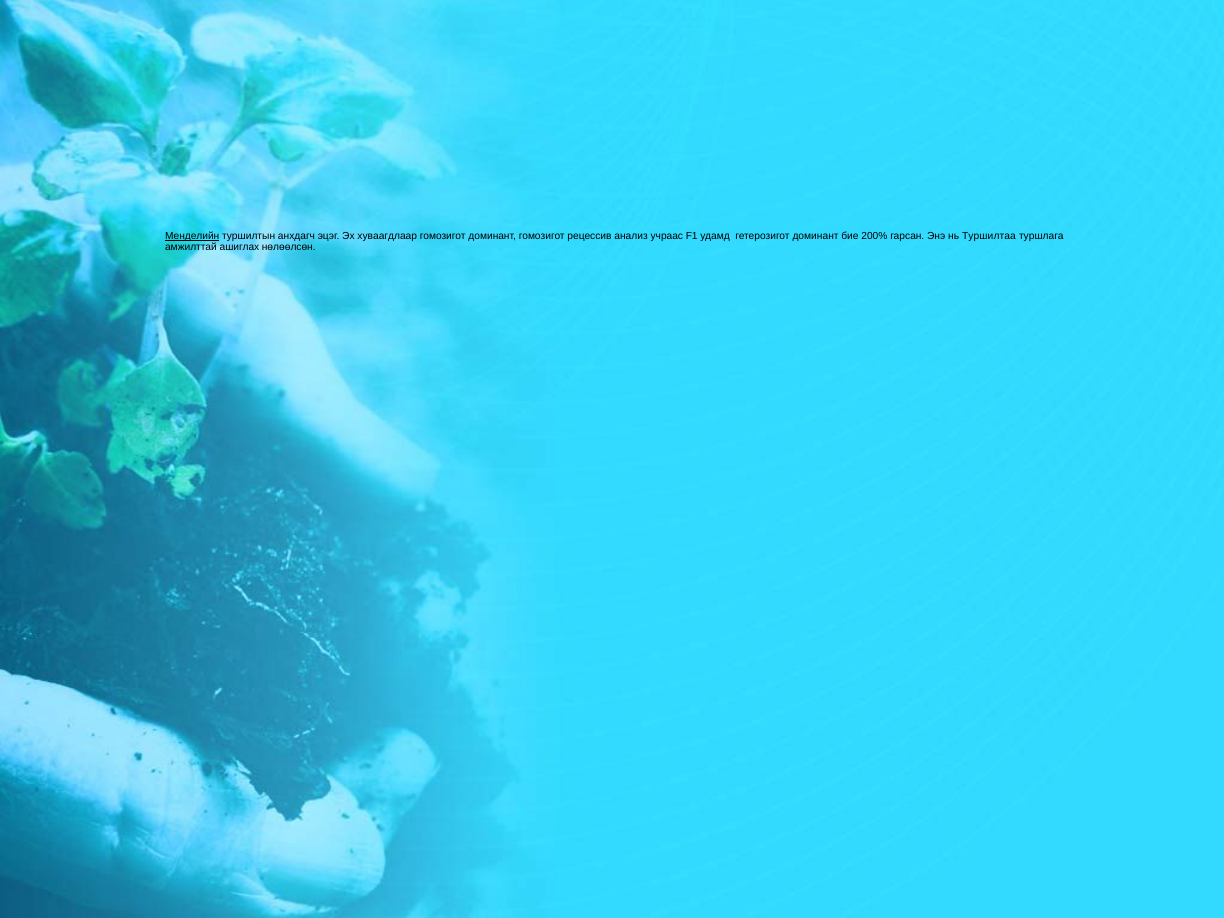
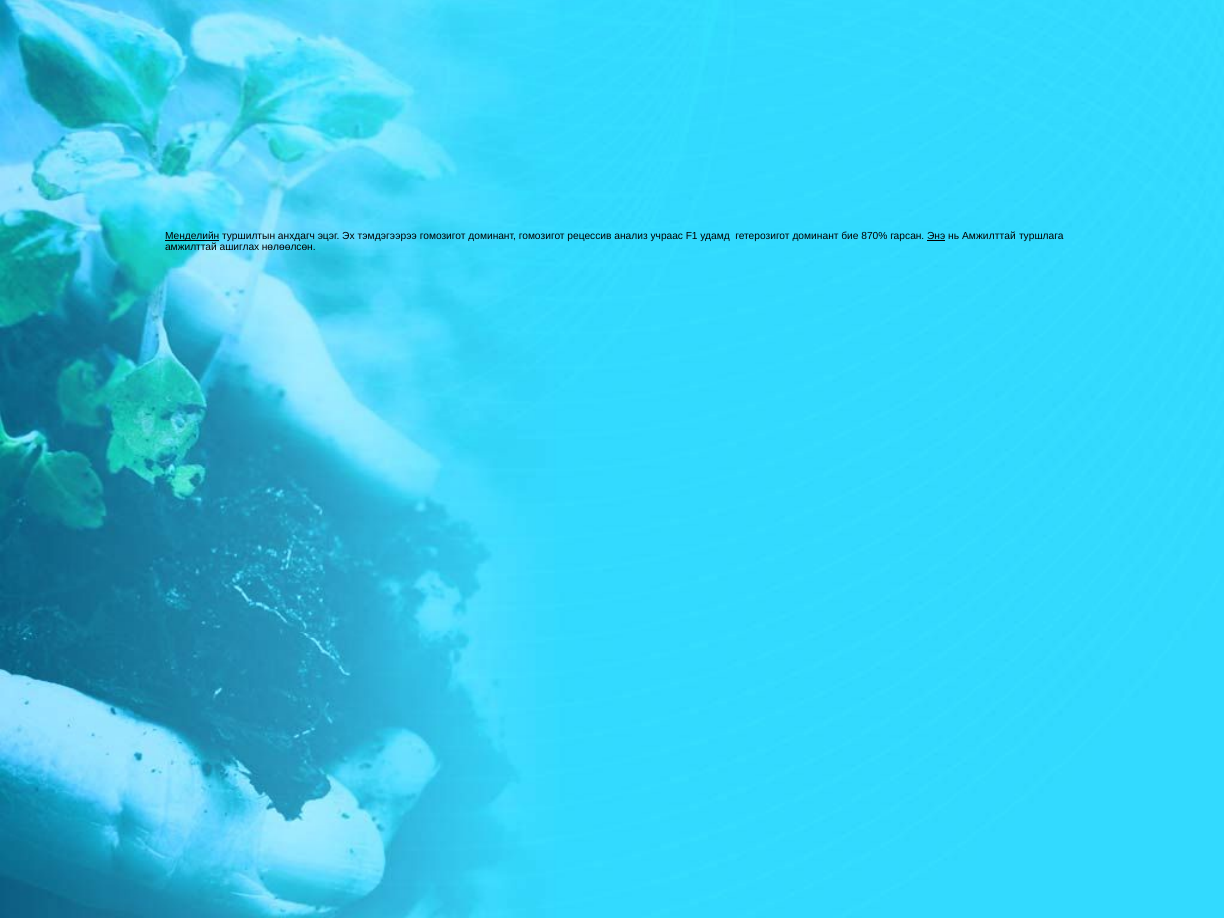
хуваагдлаар: хуваагдлаар -> тэмдэгээрээ
200%: 200% -> 870%
Энэ underline: none -> present
нь Туршилтаа: Туршилтаа -> Амжилттай
